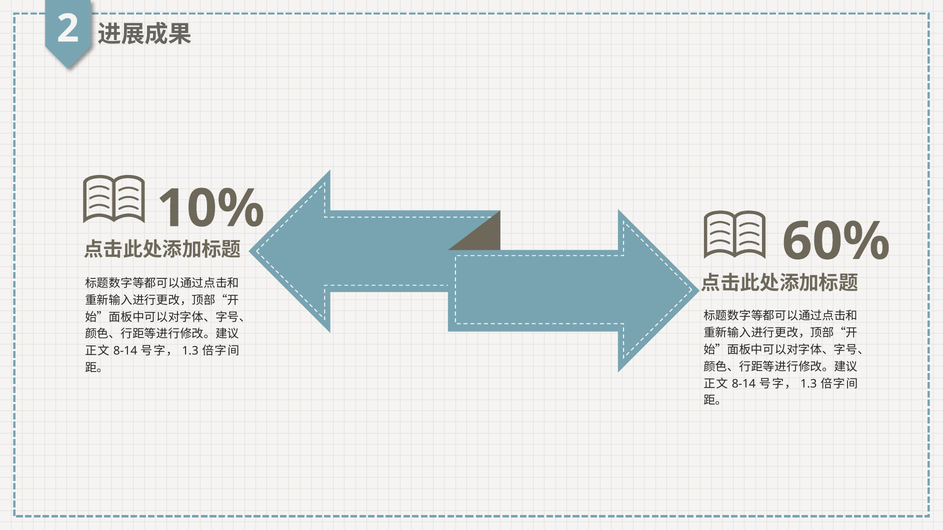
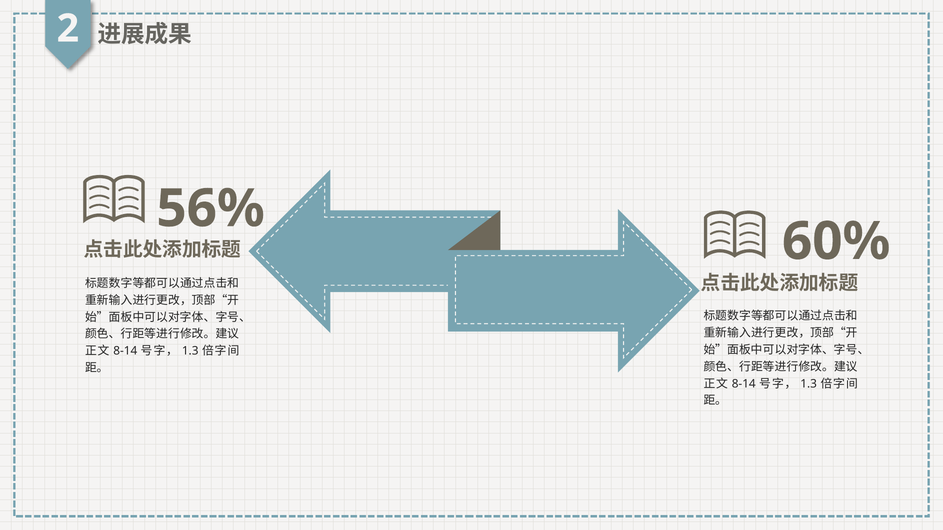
10%: 10% -> 56%
